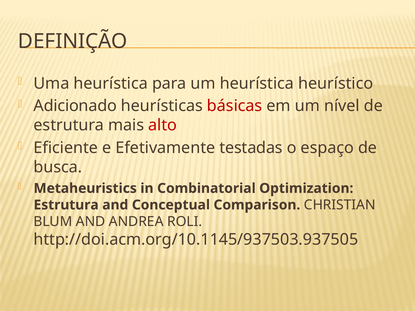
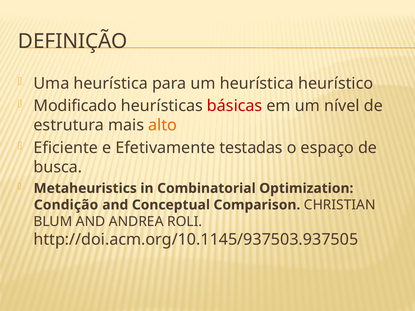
Adicionado: Adicionado -> Modificado
alto colour: red -> orange
Estrutura at (66, 205): Estrutura -> Condição
